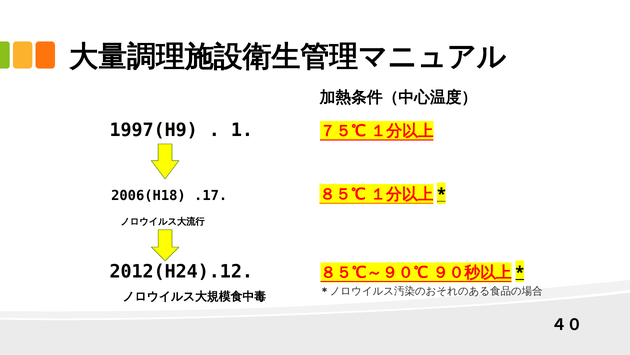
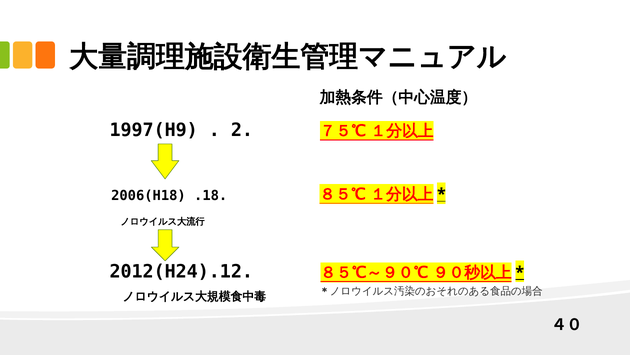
1: 1 -> 2
.17: .17 -> .18
